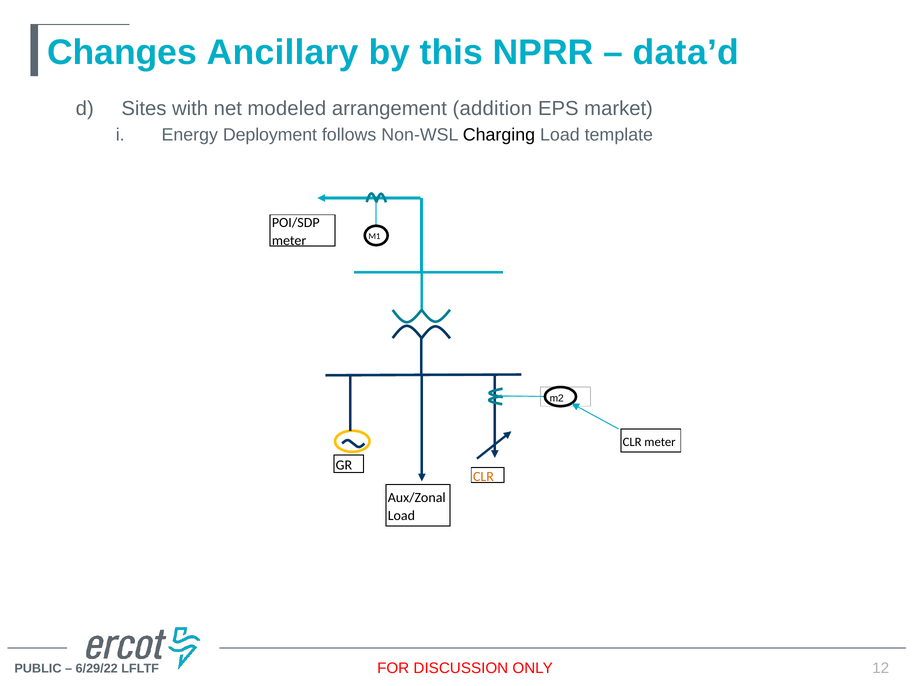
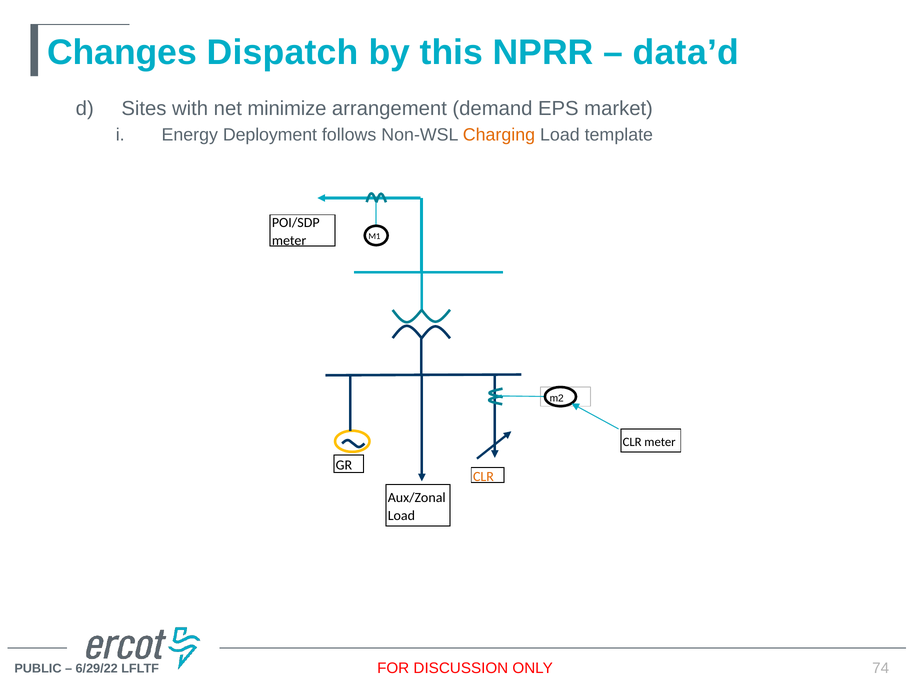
Ancillary: Ancillary -> Dispatch
modeled: modeled -> minimize
addition: addition -> demand
Charging colour: black -> orange
12: 12 -> 74
